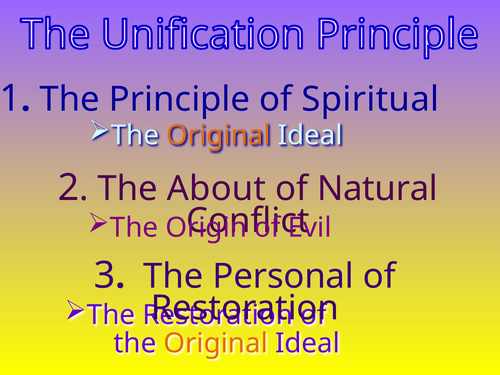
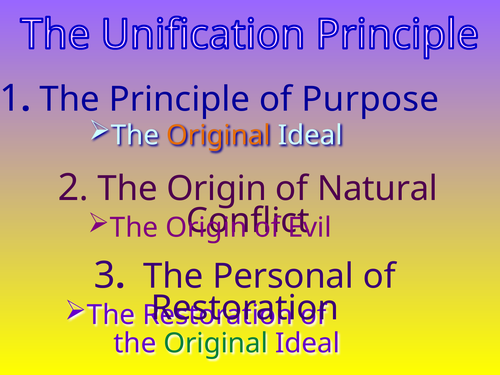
Spiritual: Spiritual -> Purpose
About at (216, 189): About -> Origin
Original at (216, 343) colour: orange -> green
